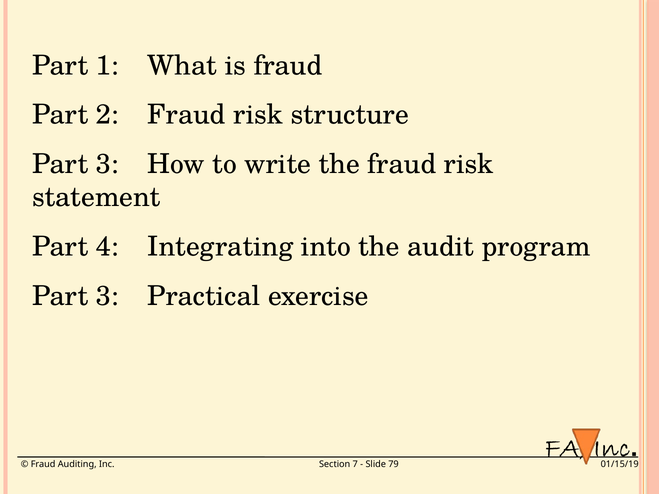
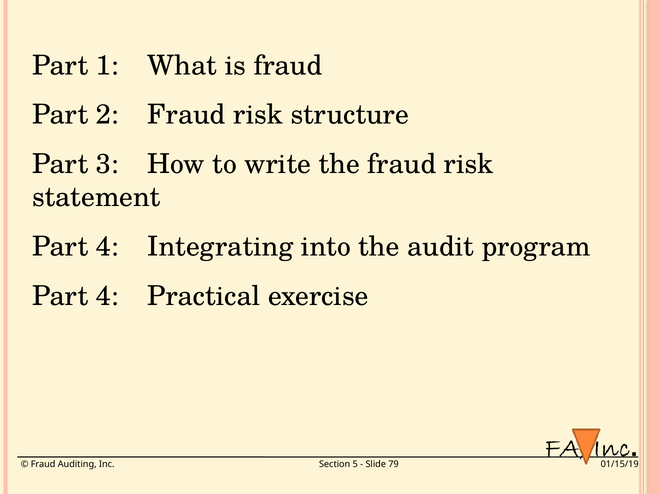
3 at (107, 296): 3 -> 4
7: 7 -> 5
